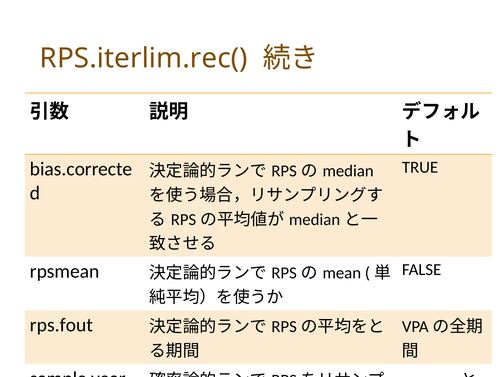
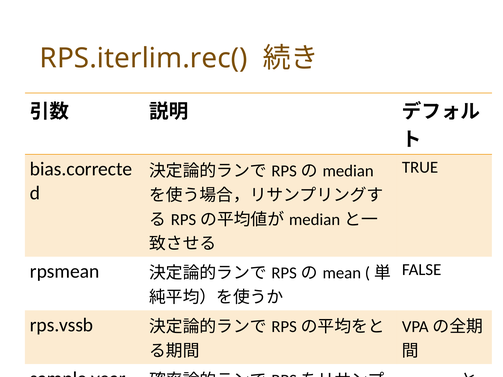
rps.fout: rps.fout -> rps.vssb
